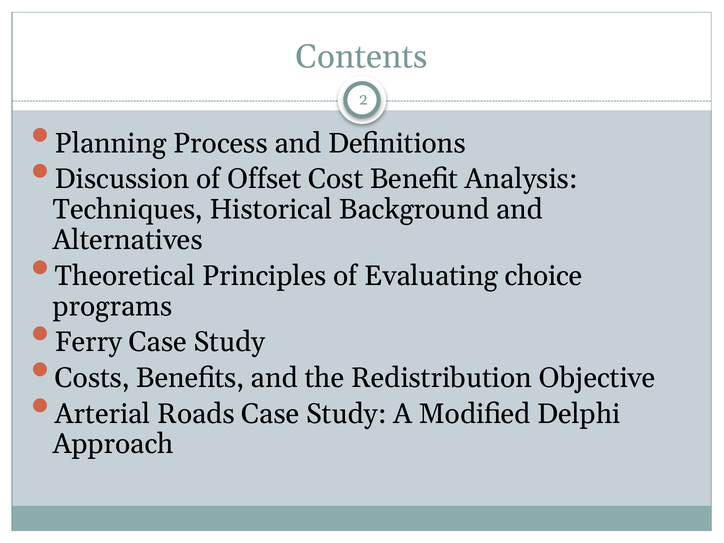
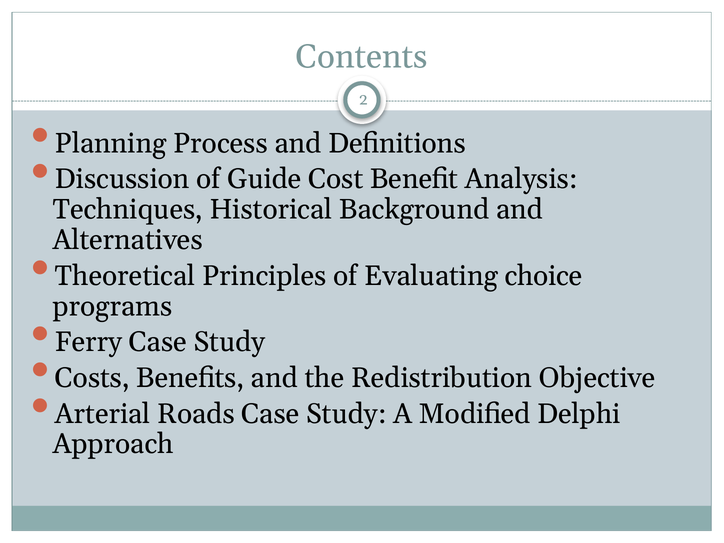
Offset: Offset -> Guide
